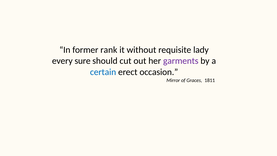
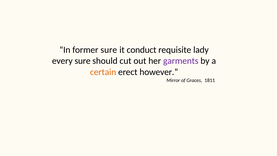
former rank: rank -> sure
without: without -> conduct
certain colour: blue -> orange
occasion: occasion -> however
